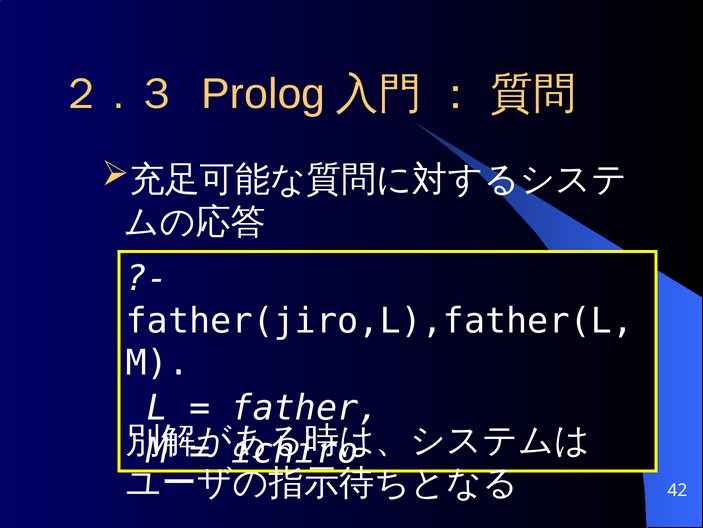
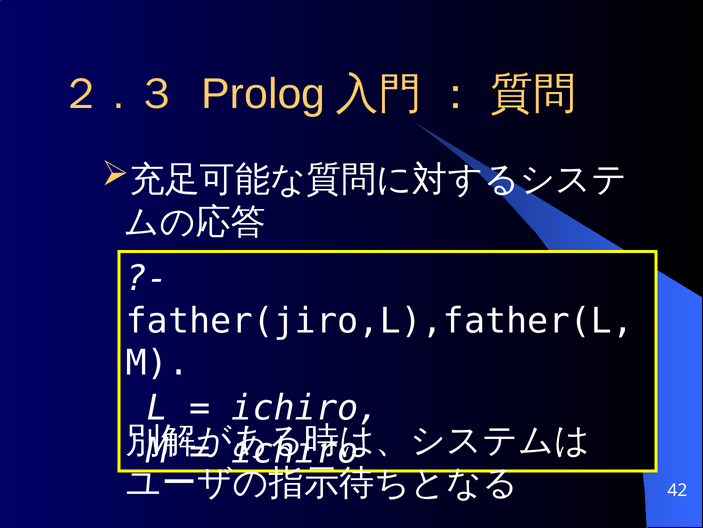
father at (306, 408): father -> ichiro
